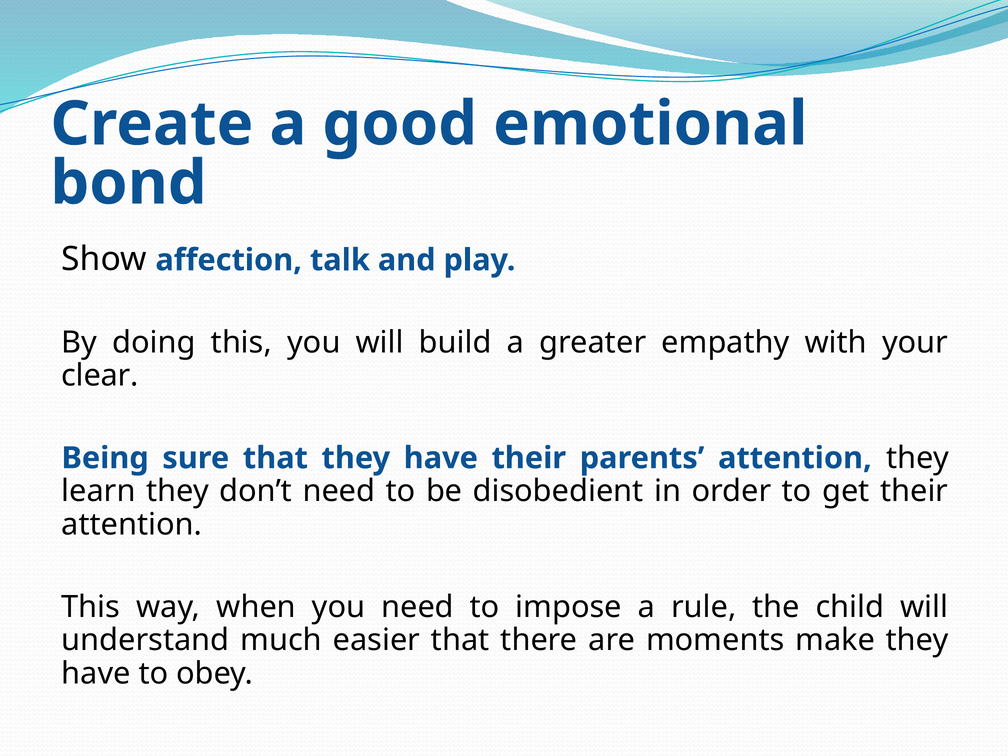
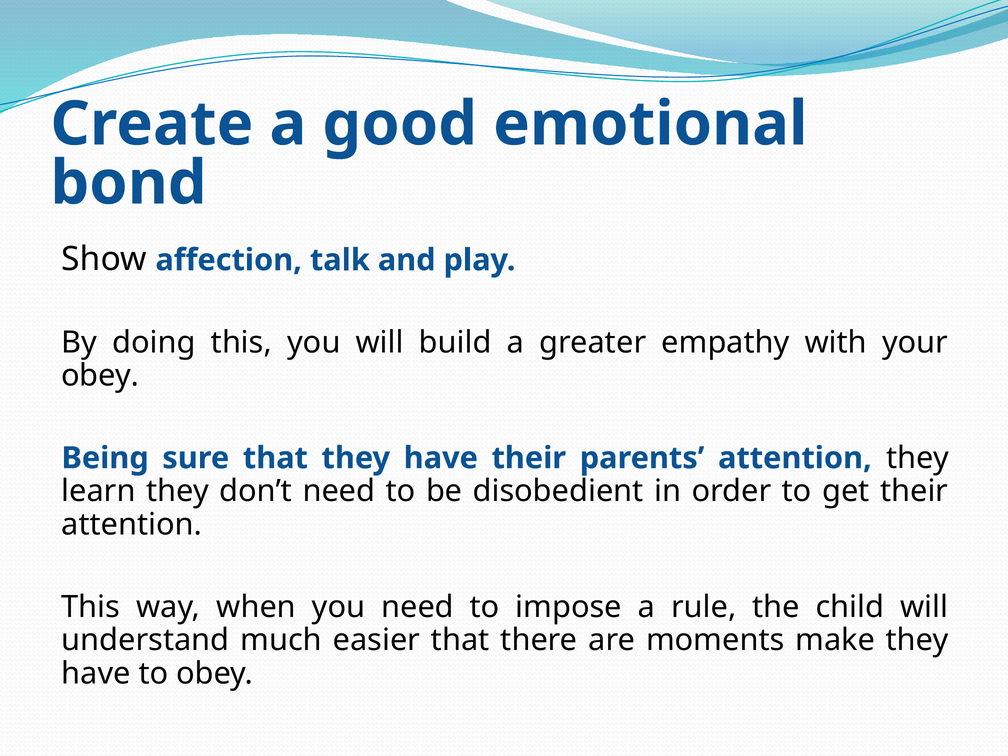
clear at (100, 376): clear -> obey
